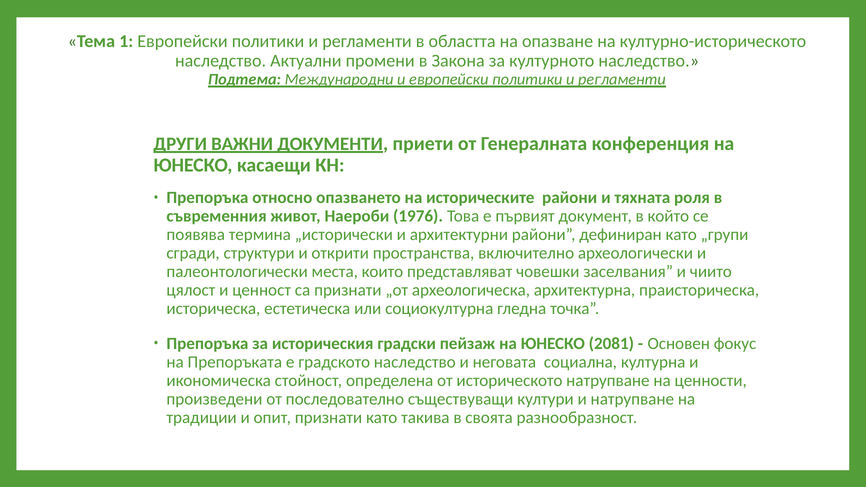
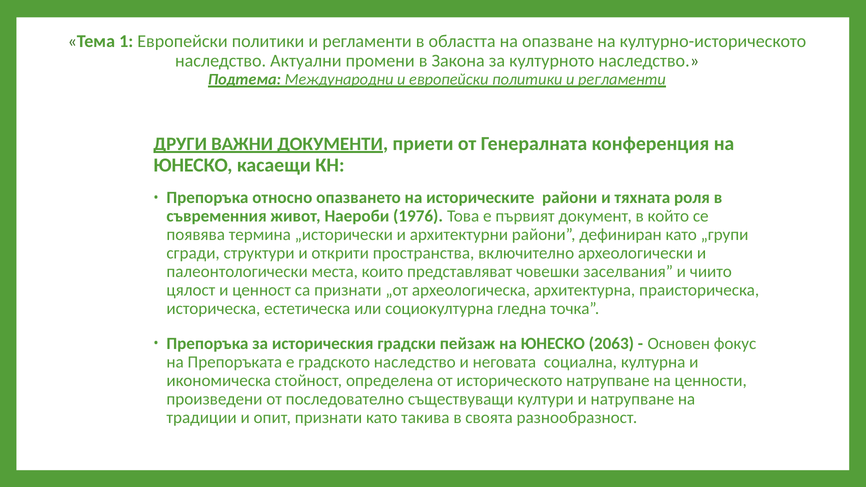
2081: 2081 -> 2063
